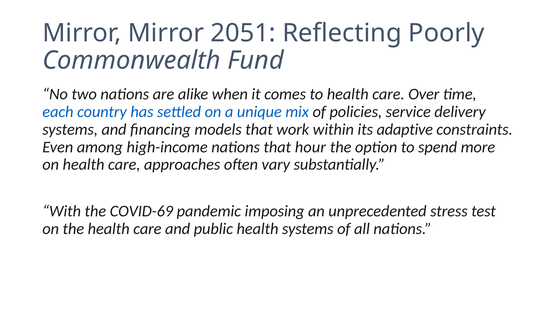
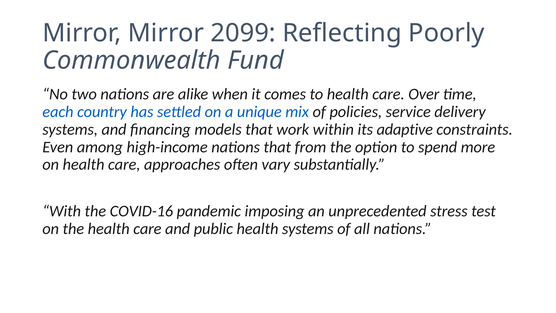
2051: 2051 -> 2099
hour: hour -> from
COVID-69: COVID-69 -> COVID-16
